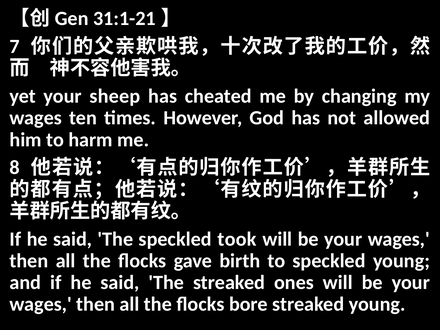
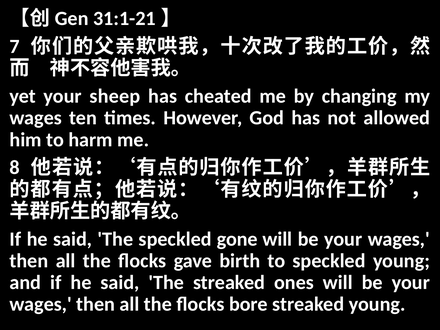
took: took -> gone
